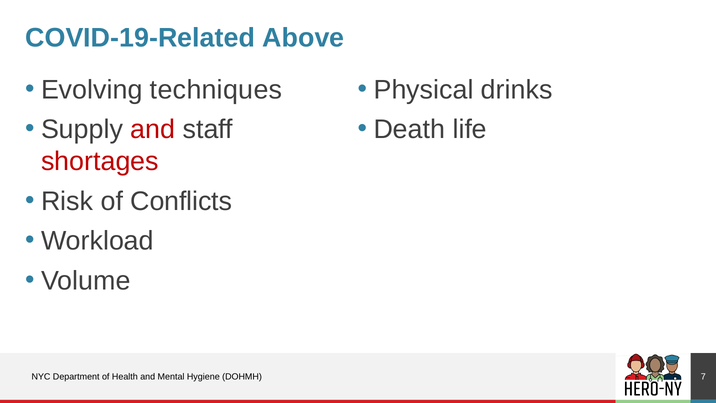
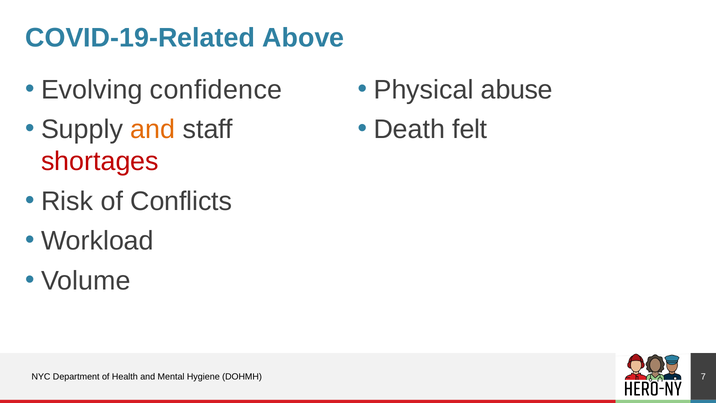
techniques: techniques -> confidence
drinks: drinks -> abuse
and at (153, 129) colour: red -> orange
life: life -> felt
